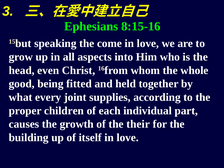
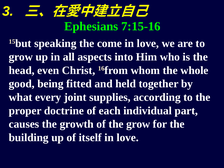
8:15-16: 8:15-16 -> 7:15-16
children: children -> doctrine
the their: their -> grow
